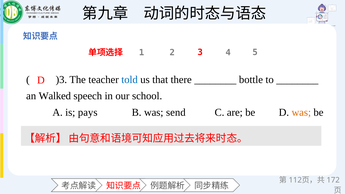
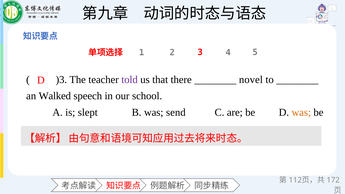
told colour: blue -> purple
bottle: bottle -> novel
pays: pays -> slept
